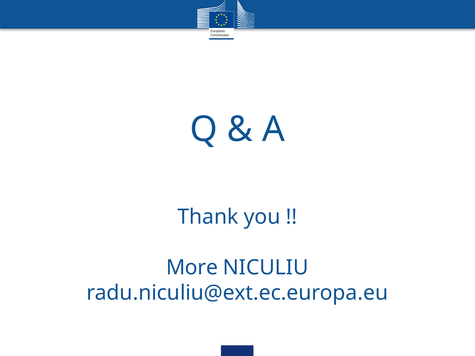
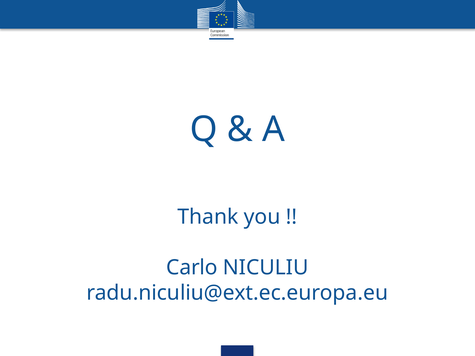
More: More -> Carlo
